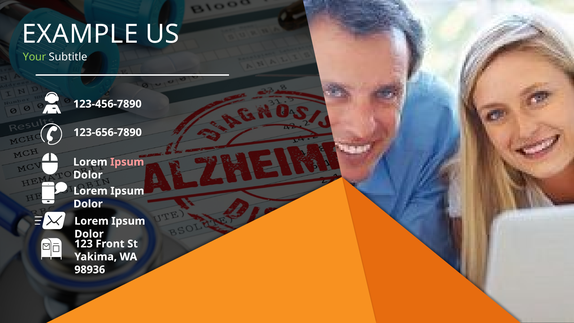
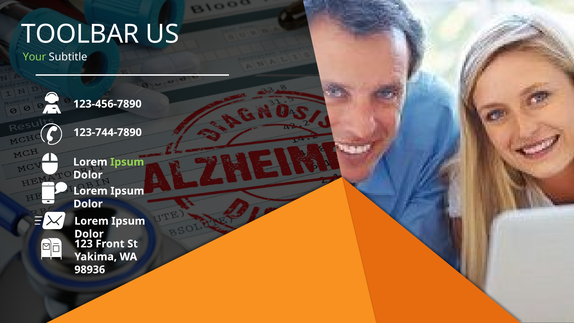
EXAMPLE: EXAMPLE -> TOOLBAR
123-656-7890: 123-656-7890 -> 123-744-7890
Ipsum at (127, 162) colour: pink -> light green
